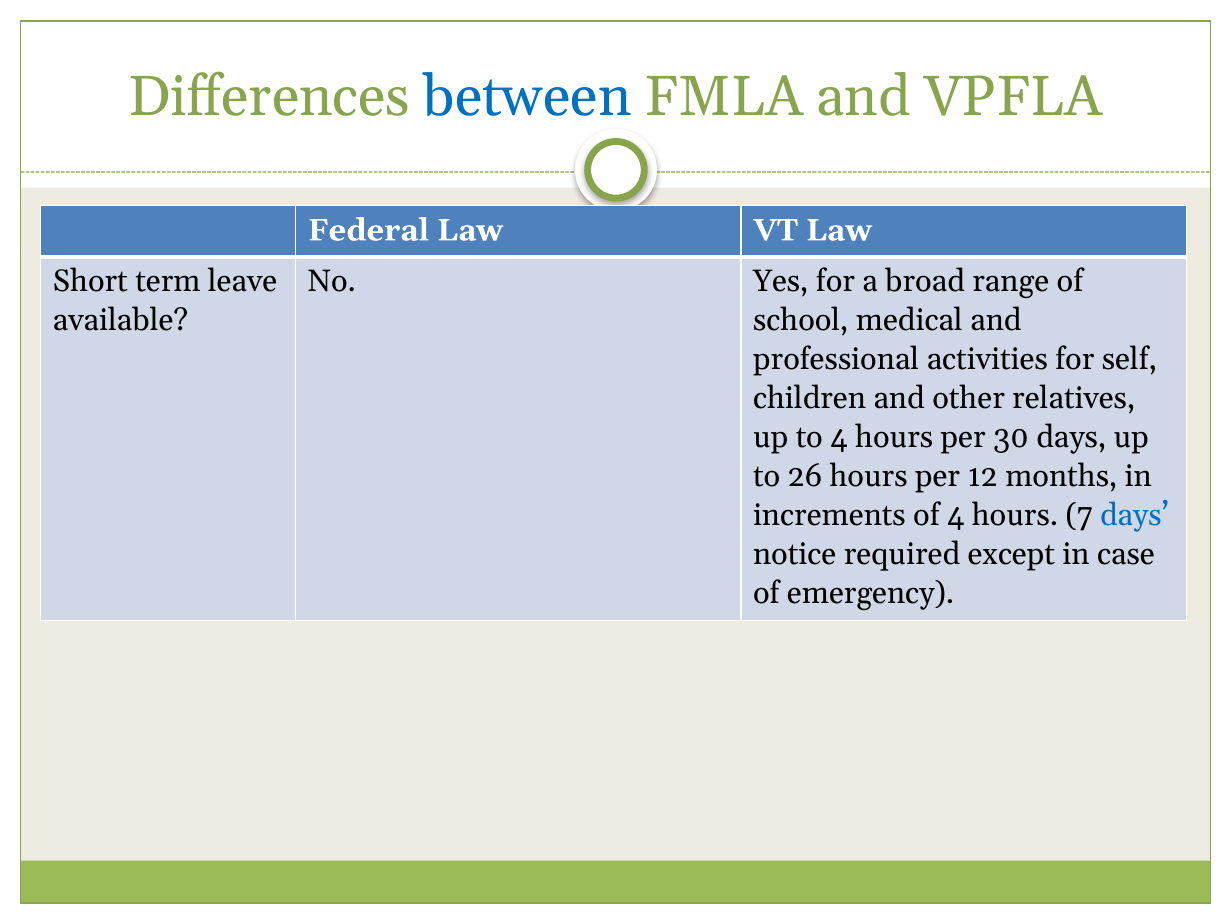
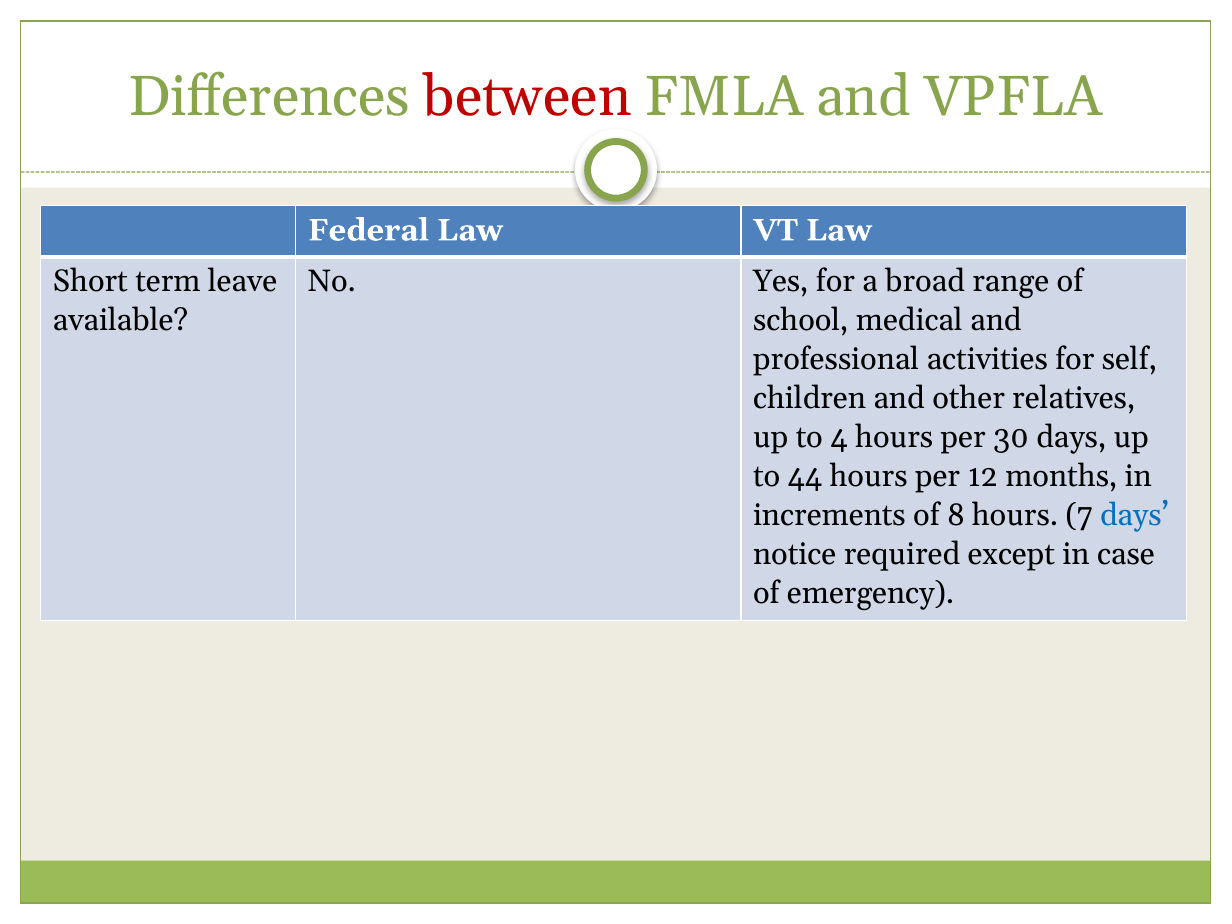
between colour: blue -> red
26: 26 -> 44
of 4: 4 -> 8
